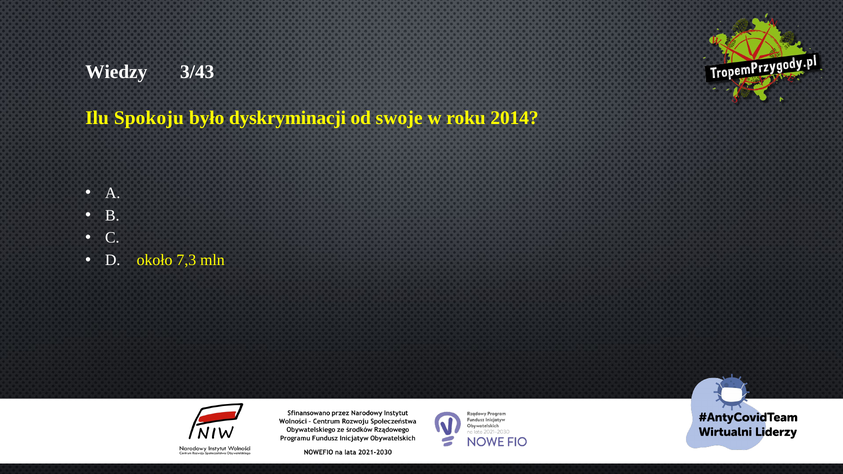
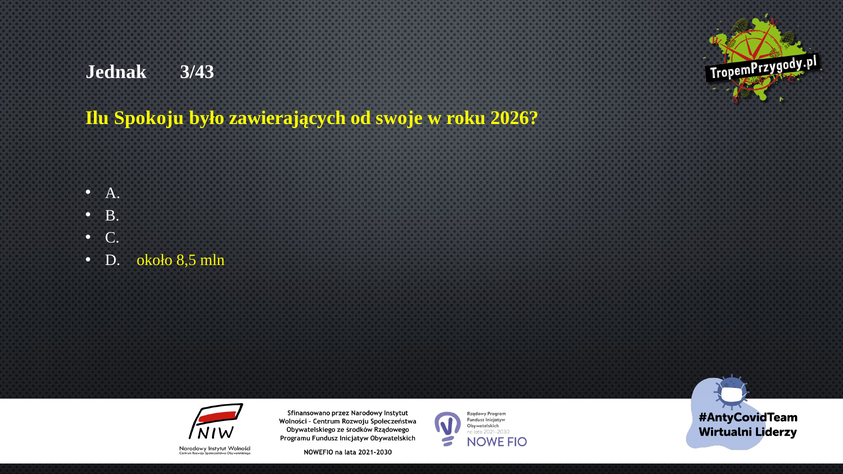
Wiedzy: Wiedzy -> Jednak
dyskryminacji: dyskryminacji -> zawierających
2014: 2014 -> 2026
7,3: 7,3 -> 8,5
